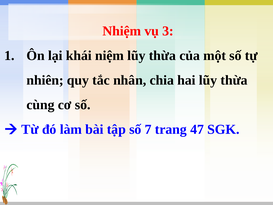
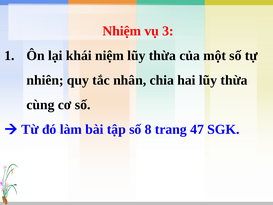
7: 7 -> 8
